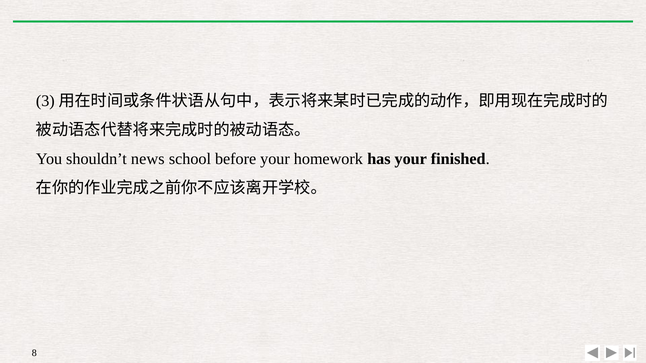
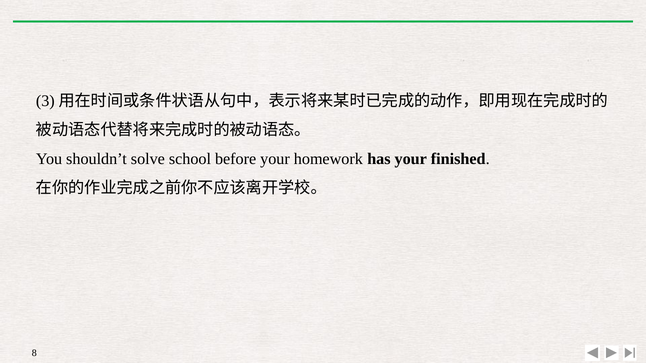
news: news -> solve
